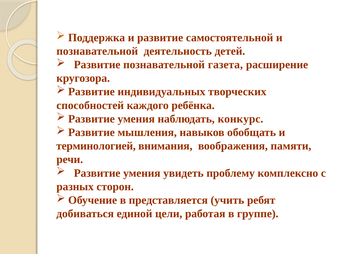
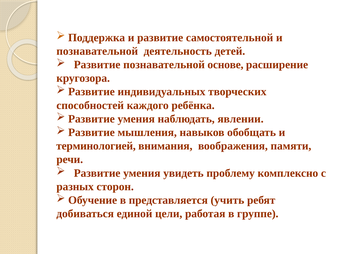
газета: газета -> основе
конкурс: конкурс -> явлении
